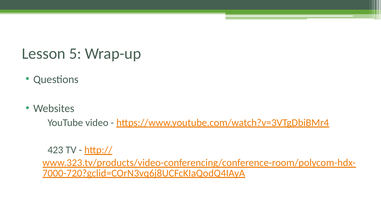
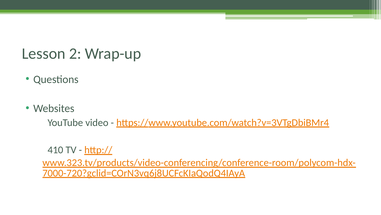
5: 5 -> 2
423: 423 -> 410
